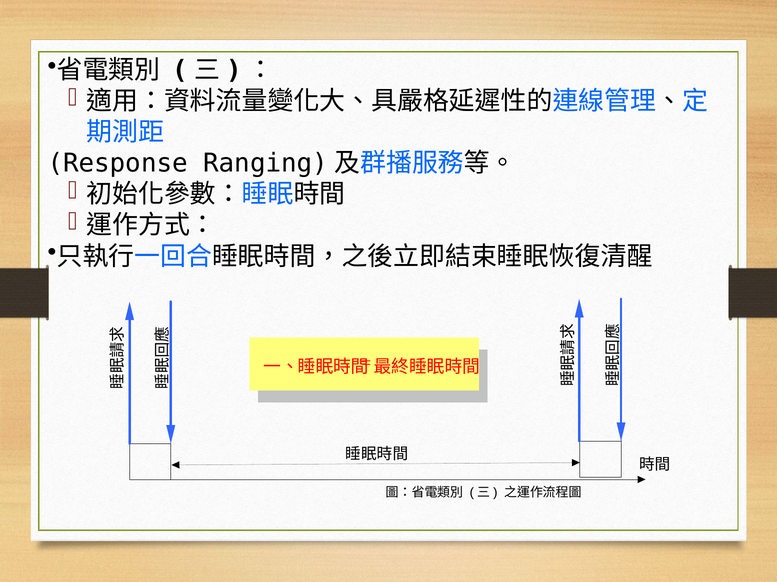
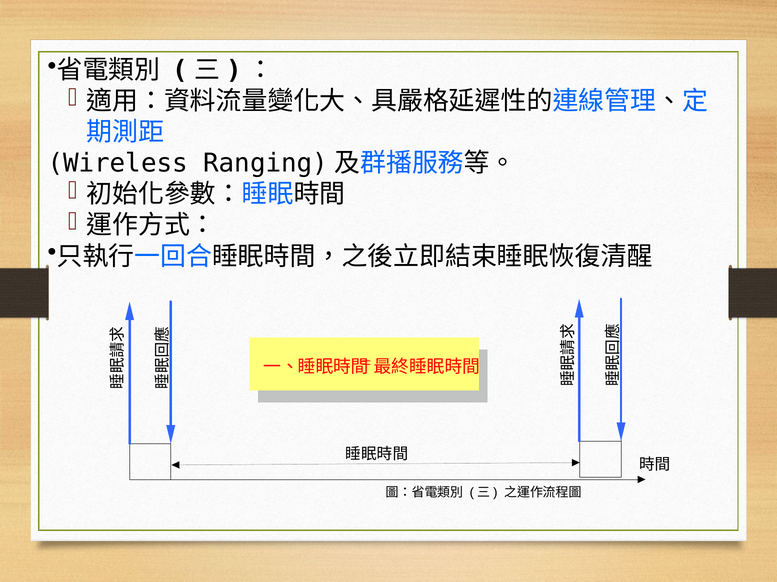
Response: Response -> Wireless
